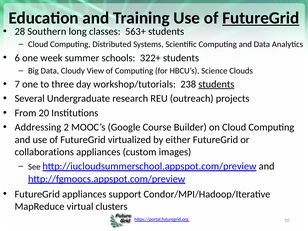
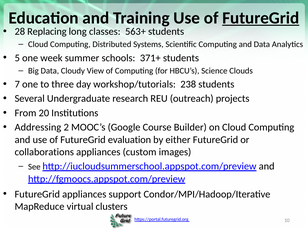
Southern: Southern -> Replacing
6: 6 -> 5
322+: 322+ -> 371+
students at (216, 84) underline: present -> none
virtualized: virtualized -> evaluation
